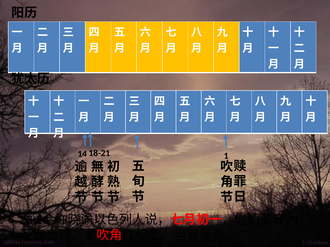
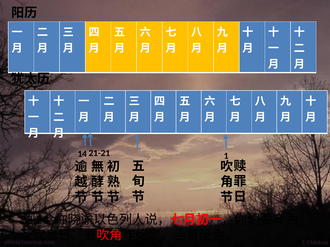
18-21: 18-21 -> 21-21
